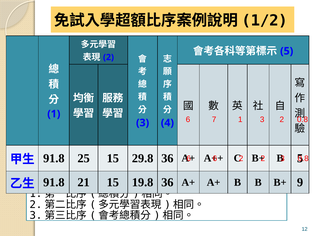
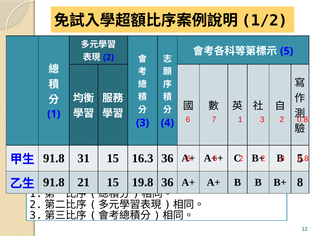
25: 25 -> 31
29.8: 29.8 -> 16.3
9: 9 -> 8
